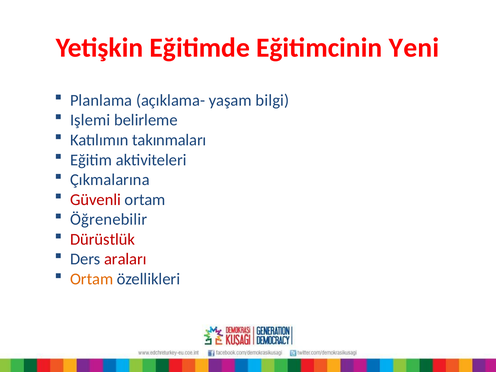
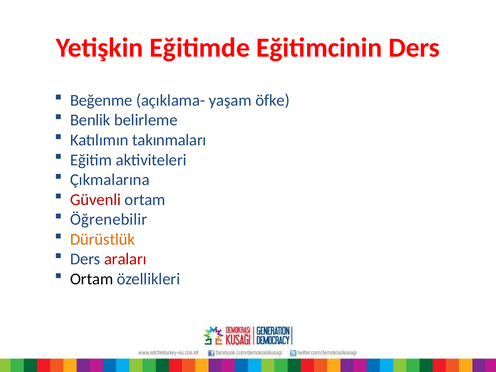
Eğitimcinin Yeni: Yeni -> Ders
Planlama: Planlama -> Beğenme
bilgi: bilgi -> öfke
Işlemi: Işlemi -> Benlik
Dürüstlük colour: red -> orange
Ortam at (92, 279) colour: orange -> black
